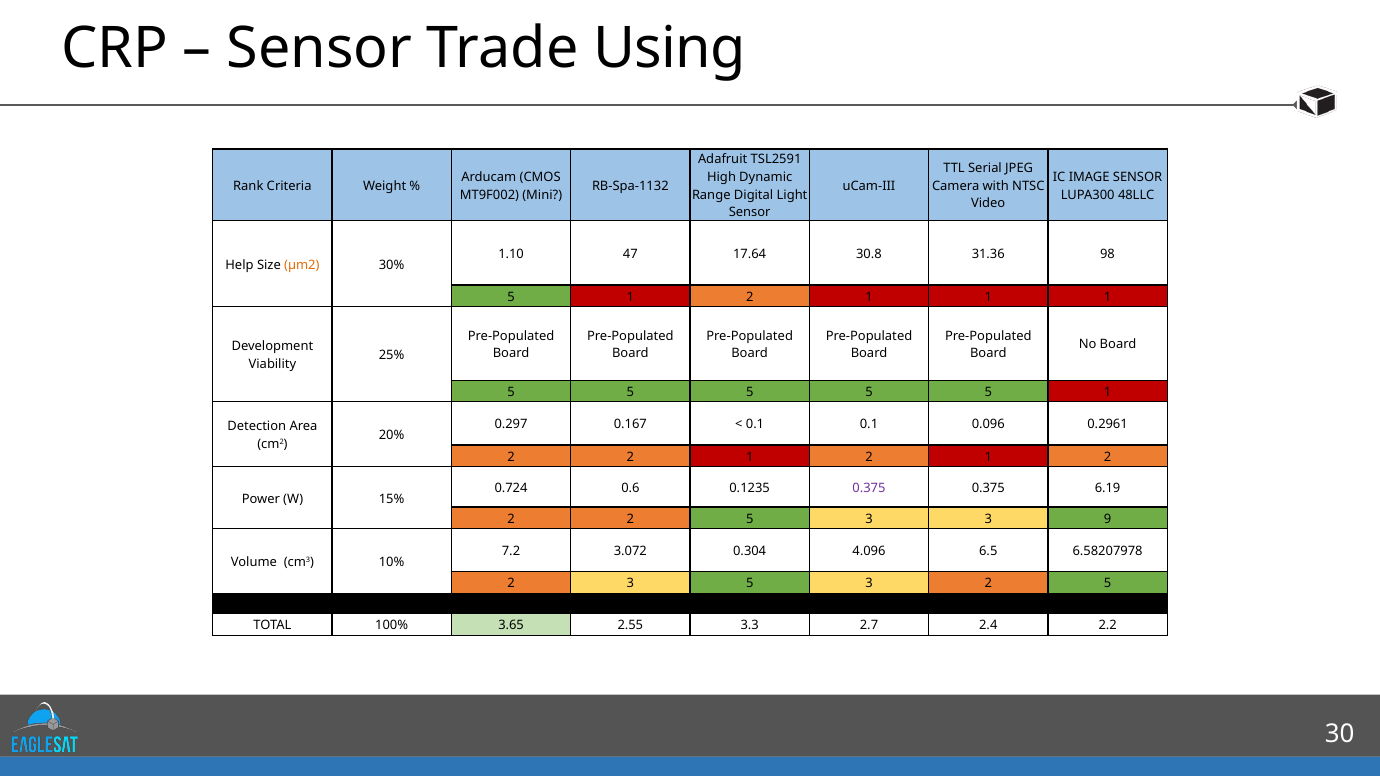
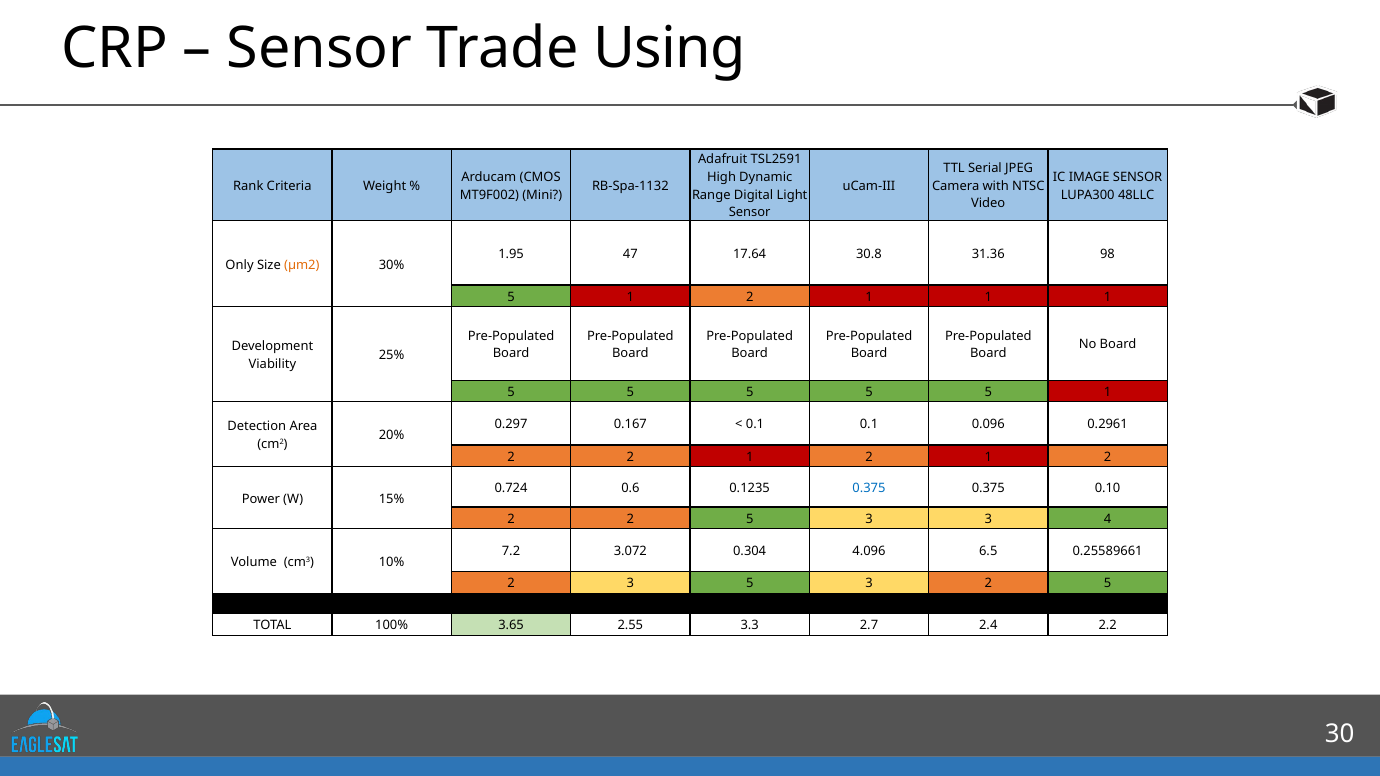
1.10: 1.10 -> 1.95
Help: Help -> Only
0.375 at (869, 488) colour: purple -> blue
6.19: 6.19 -> 0.10
9: 9 -> 4
6.58207978: 6.58207978 -> 0.25589661
